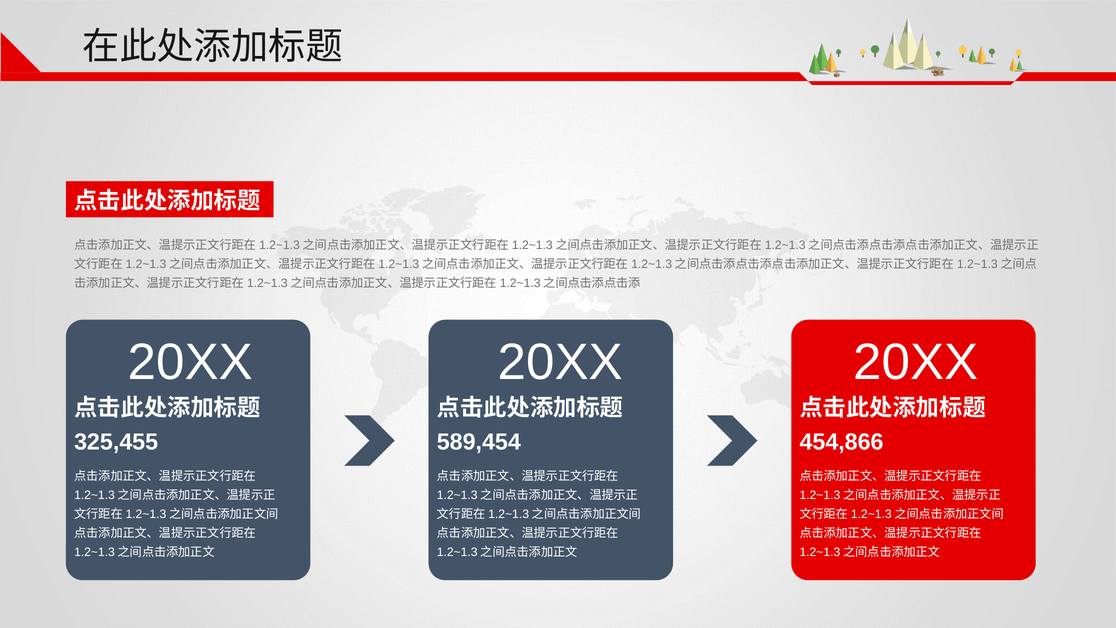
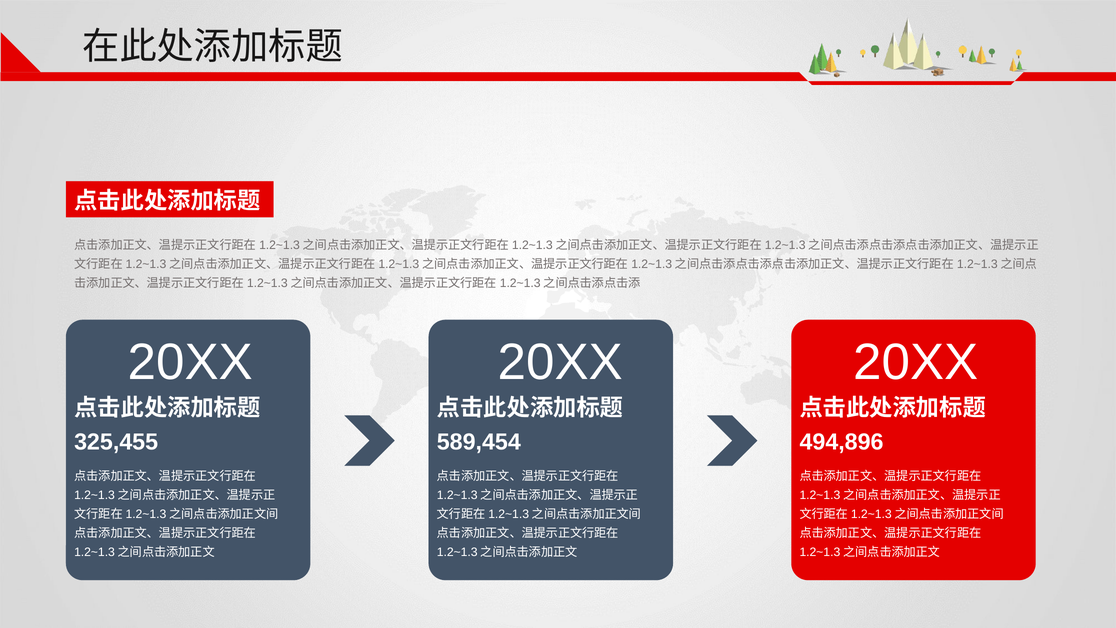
454,866: 454,866 -> 494,896
